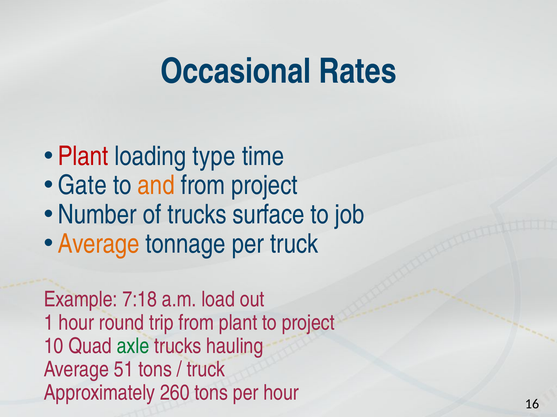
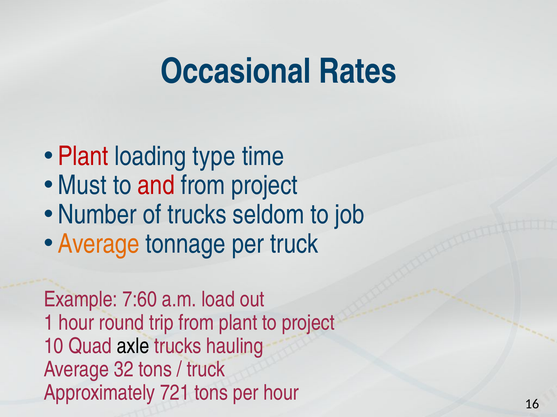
Gate: Gate -> Must
and colour: orange -> red
surface: surface -> seldom
7:18: 7:18 -> 7:60
axle colour: green -> black
51: 51 -> 32
260: 260 -> 721
